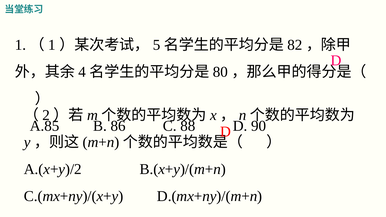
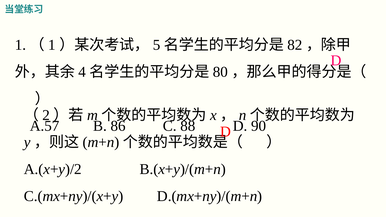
A.85: A.85 -> A.57
